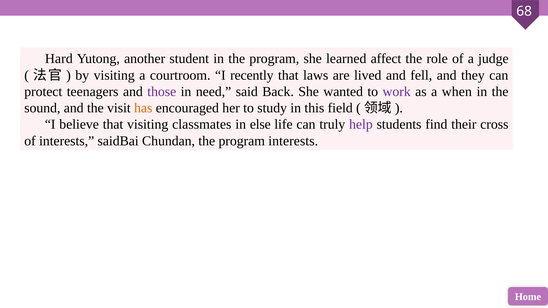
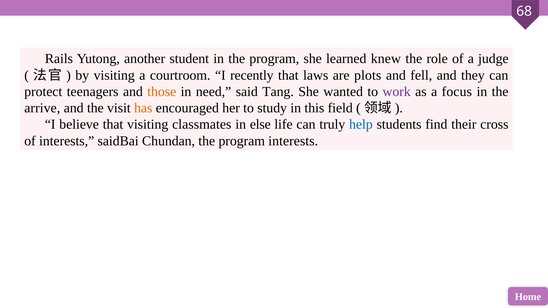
Hard: Hard -> Rails
affect: affect -> knew
lived: lived -> plots
those colour: purple -> orange
Back: Back -> Tang
when: when -> focus
sound: sound -> arrive
help colour: purple -> blue
